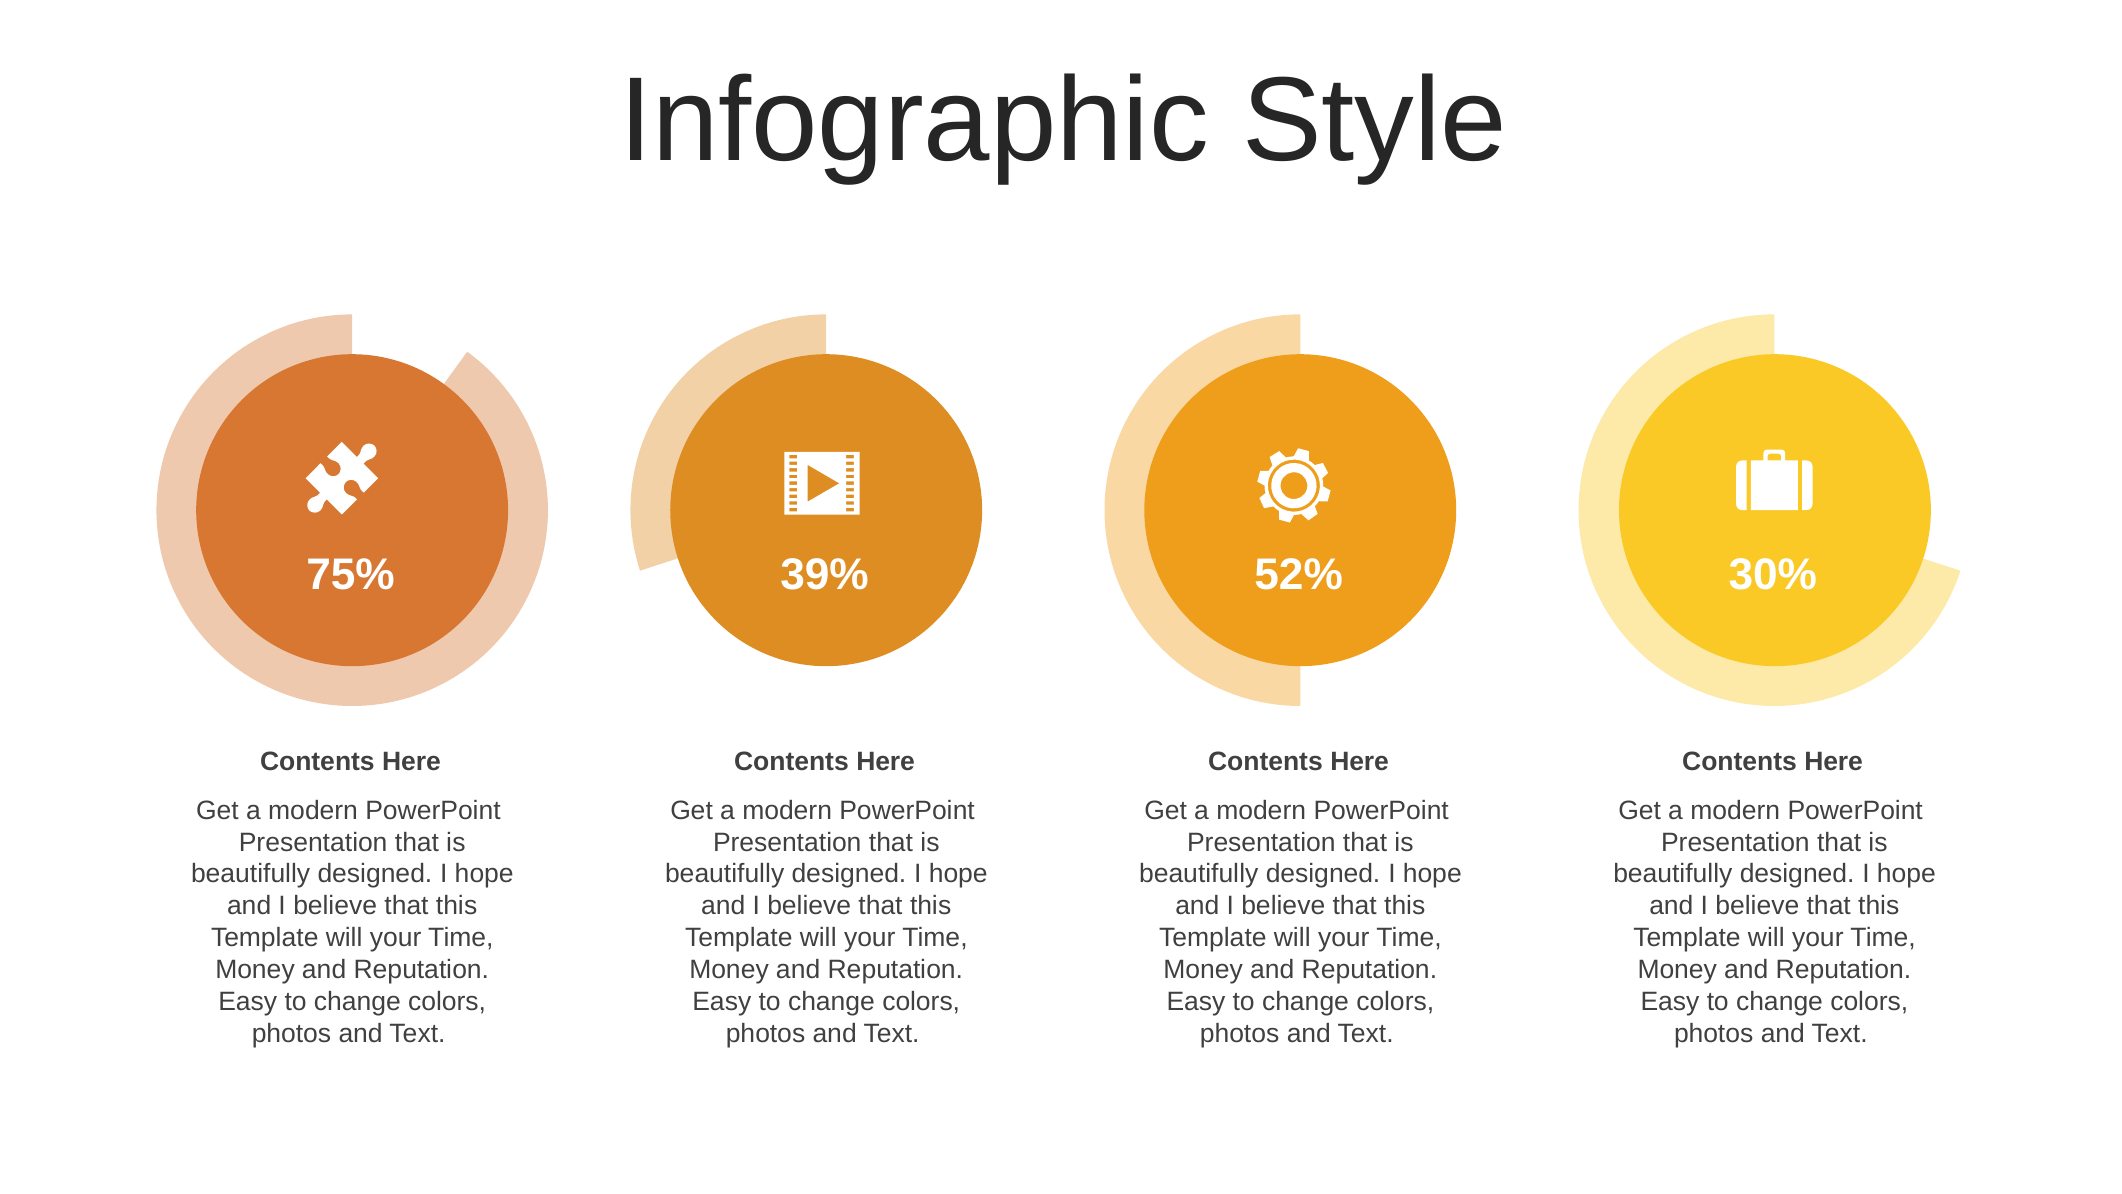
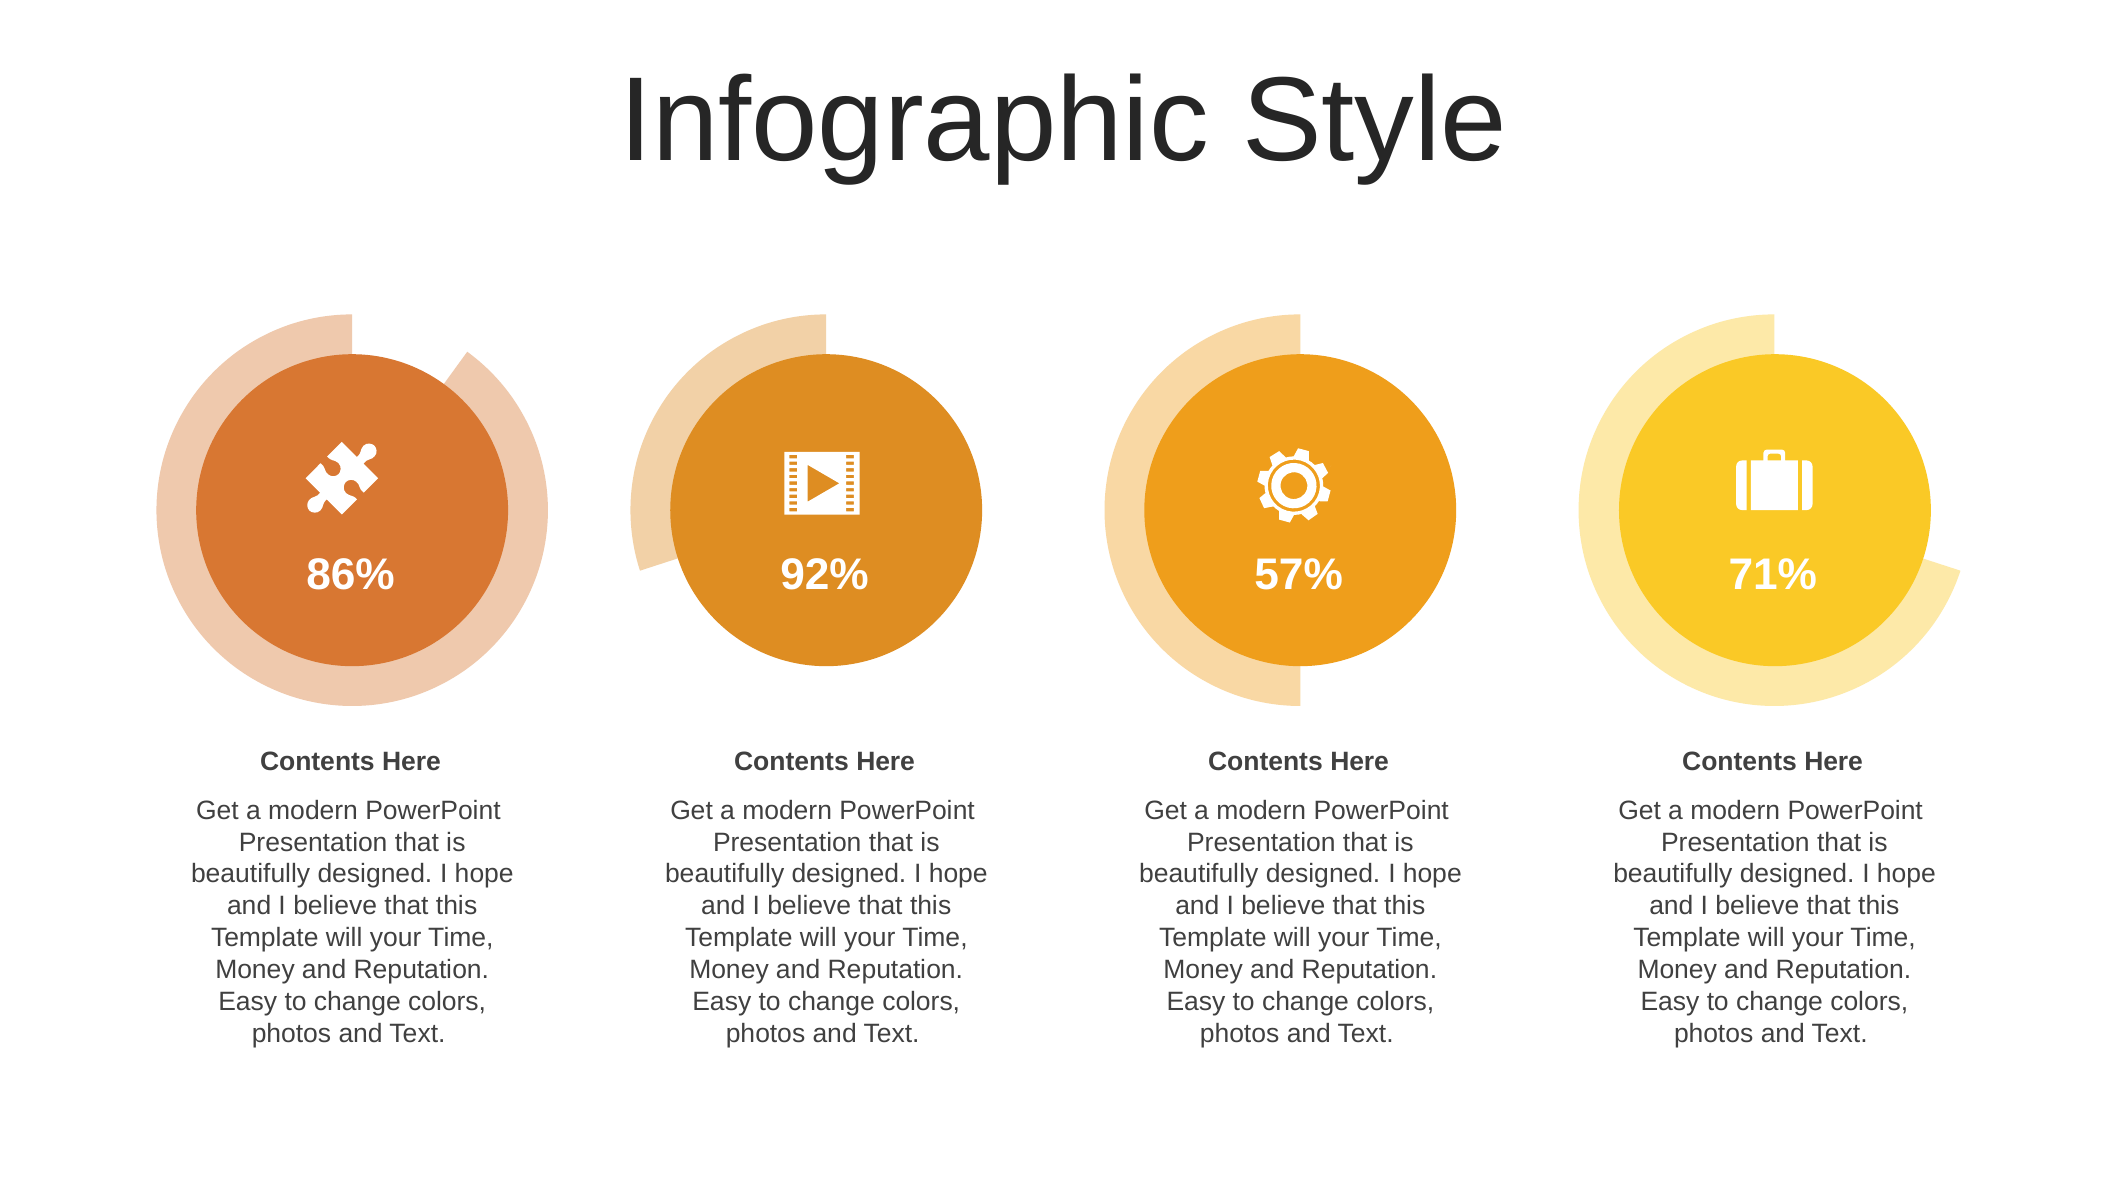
75%: 75% -> 86%
39%: 39% -> 92%
52%: 52% -> 57%
30%: 30% -> 71%
